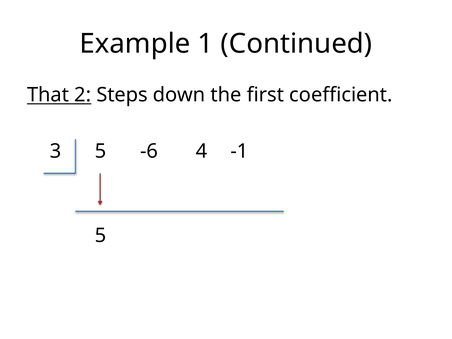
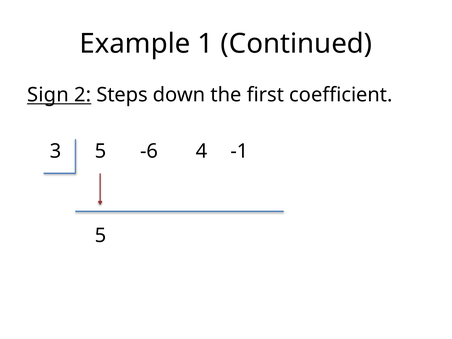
That: That -> Sign
